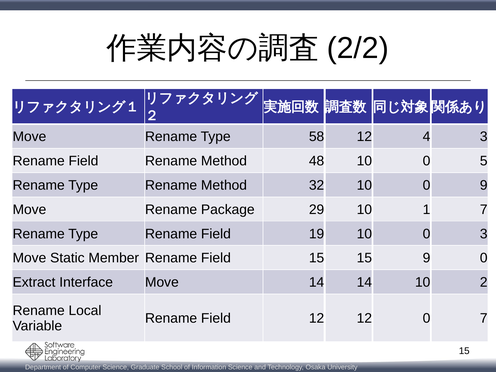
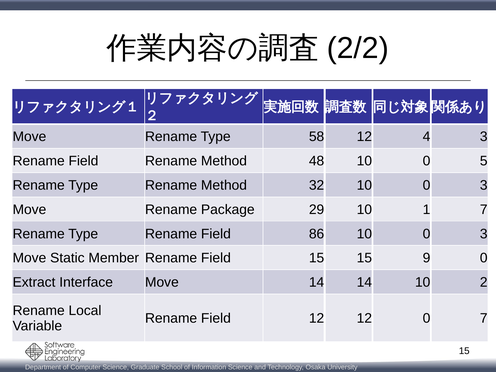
32 10 0 9: 9 -> 3
19: 19 -> 86
